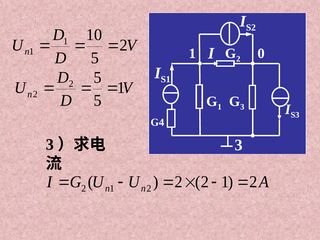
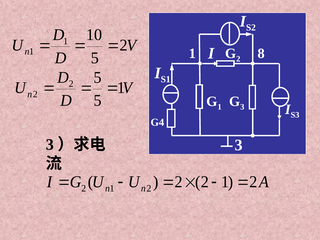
0: 0 -> 8
